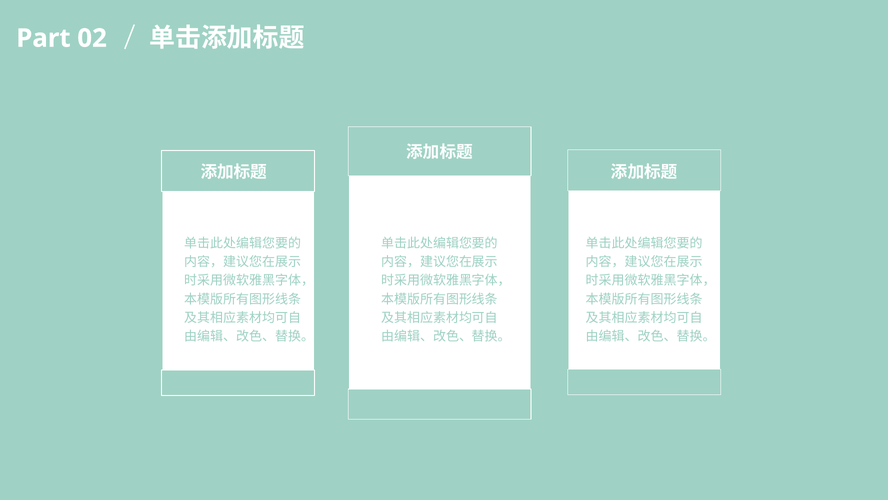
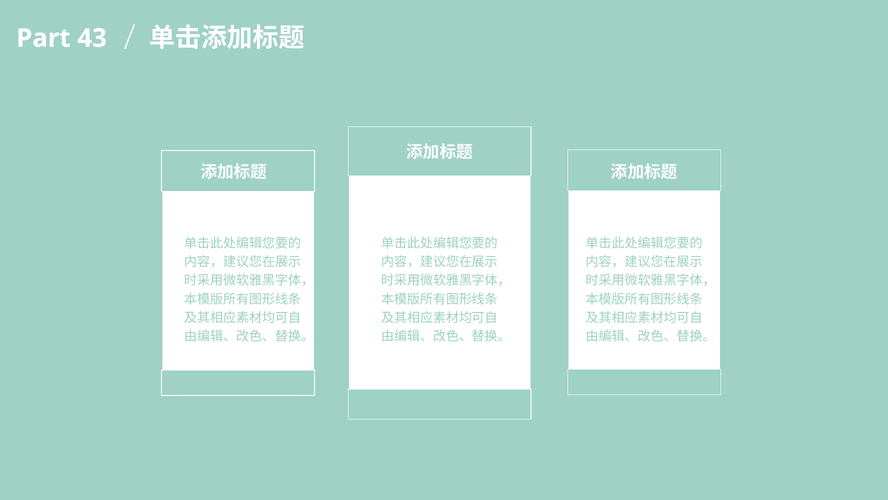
02: 02 -> 43
